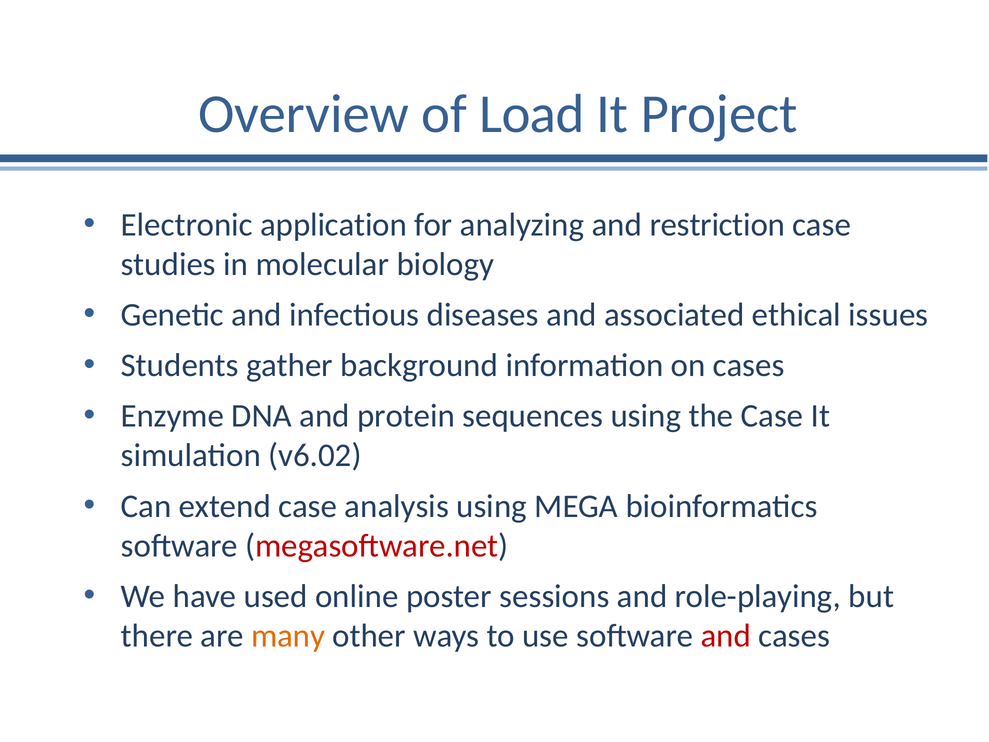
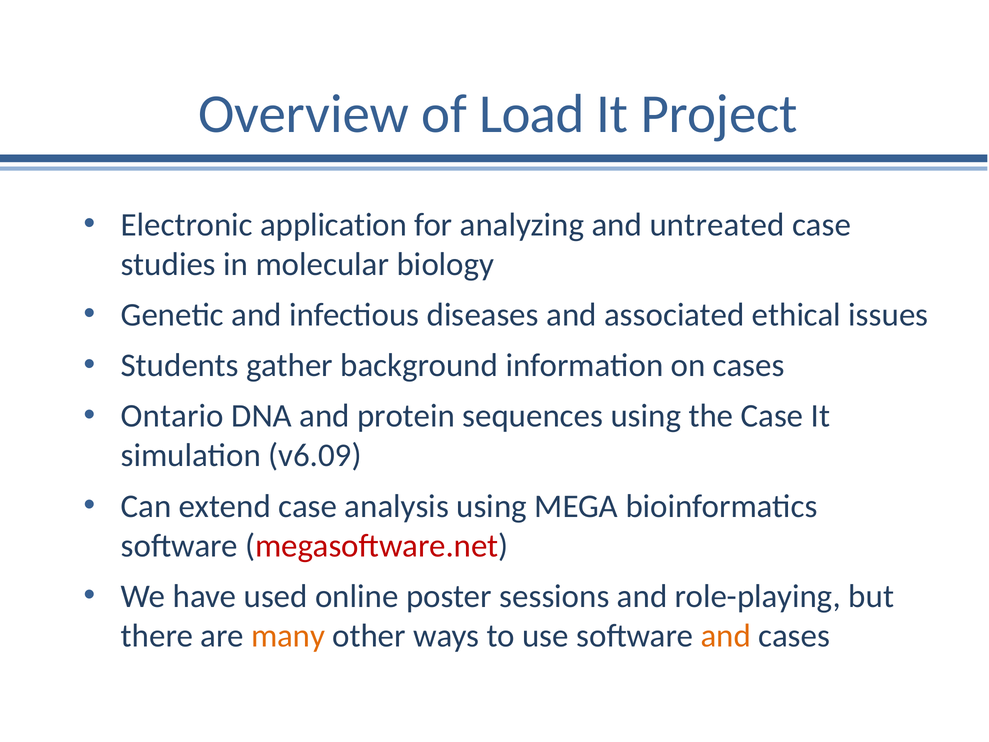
restriction: restriction -> untreated
Enzyme: Enzyme -> Ontario
v6.02: v6.02 -> v6.09
and at (726, 636) colour: red -> orange
